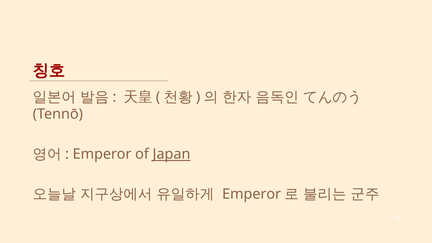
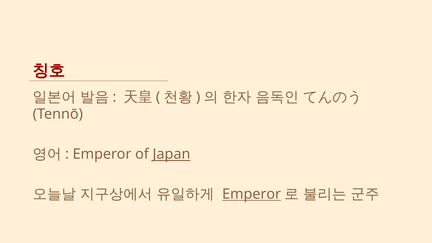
Emperor at (252, 194) underline: none -> present
